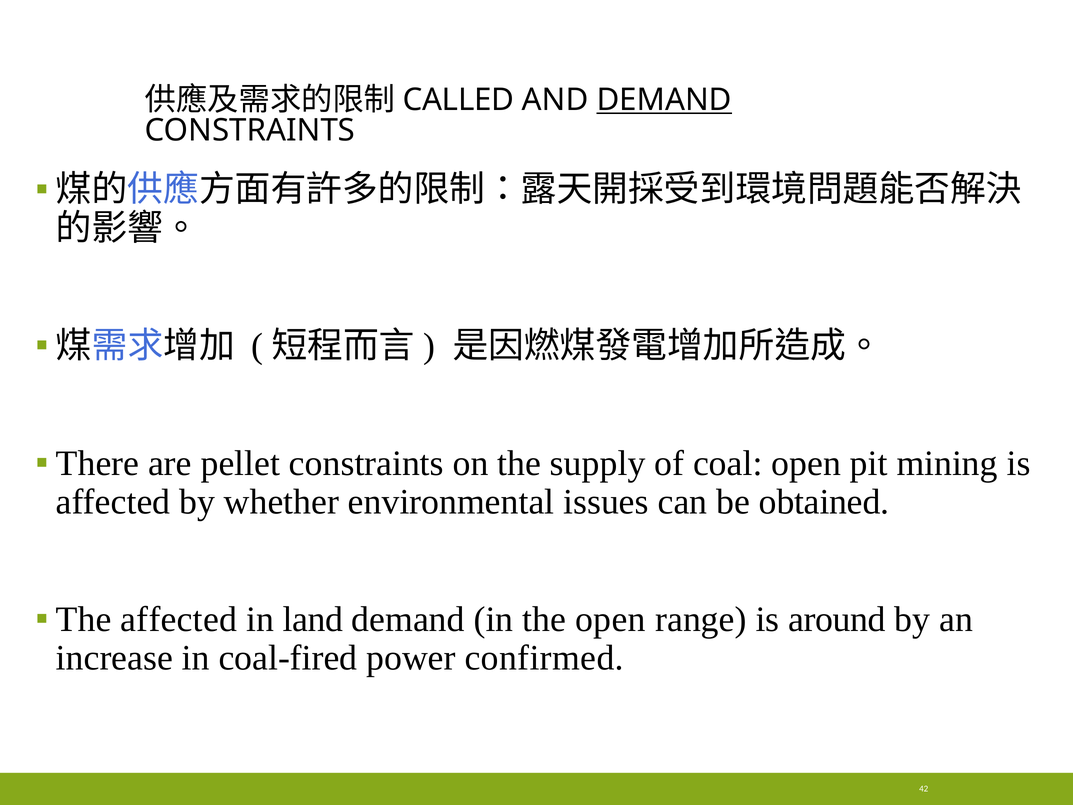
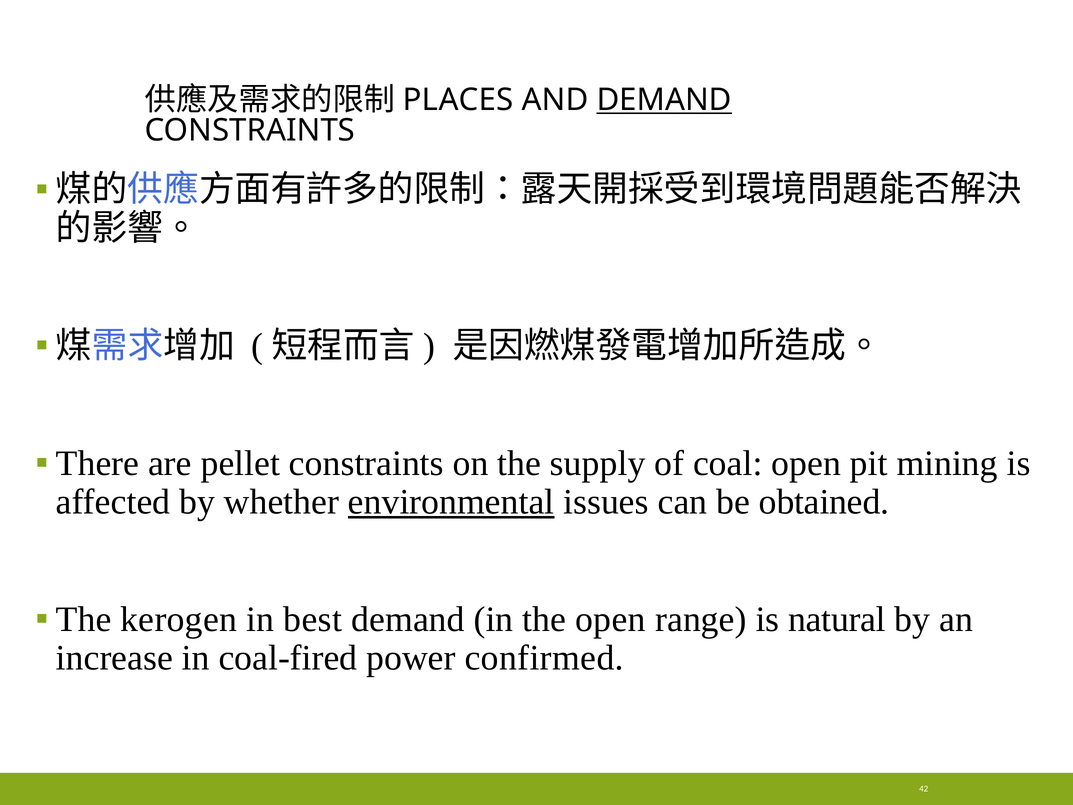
CALLED: CALLED -> PLACES
environmental underline: none -> present
affected at (179, 619): affected -> kerogen
land: land -> best
around: around -> natural
